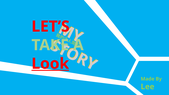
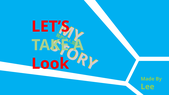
Look underline: present -> none
